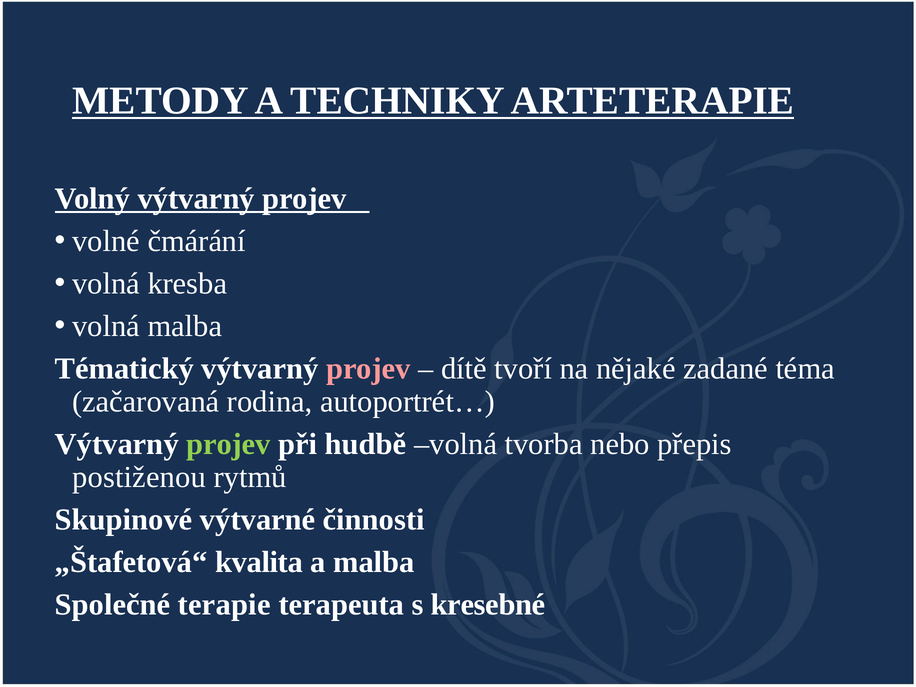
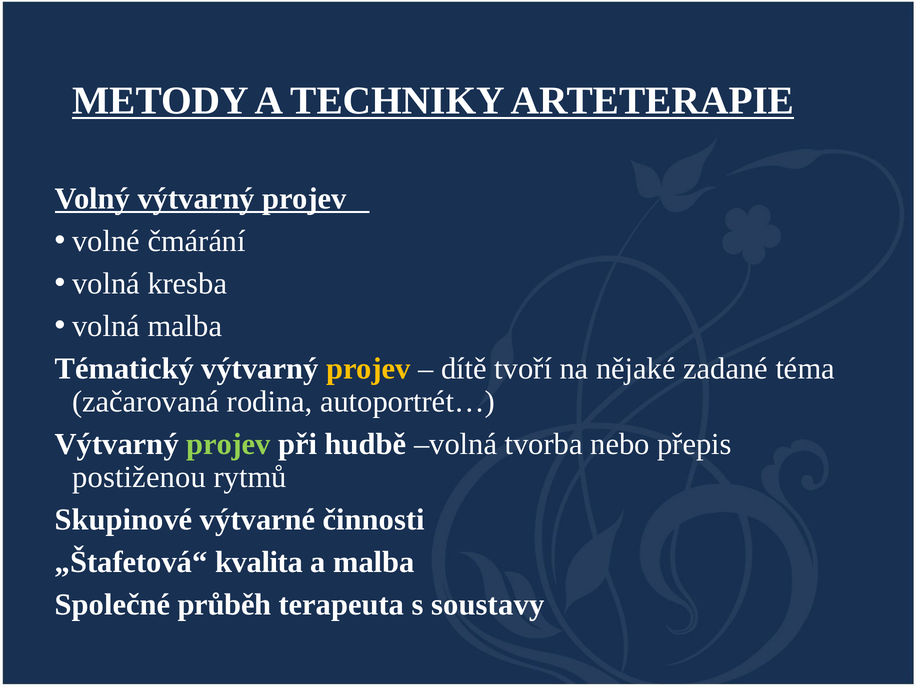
projev at (368, 369) colour: pink -> yellow
terapie: terapie -> průběh
kresebné: kresebné -> soustavy
